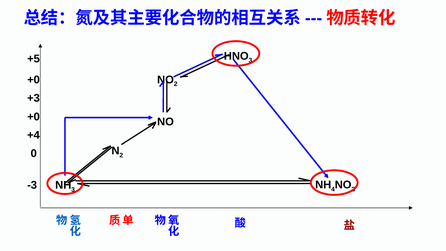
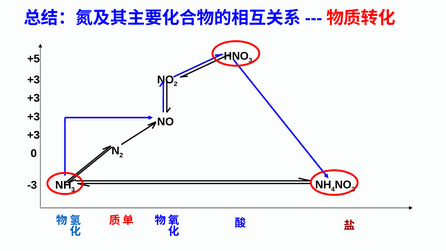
+0 at (34, 80): +0 -> +3
+0 at (34, 117): +0 -> +3
+4 at (33, 135): +4 -> +3
